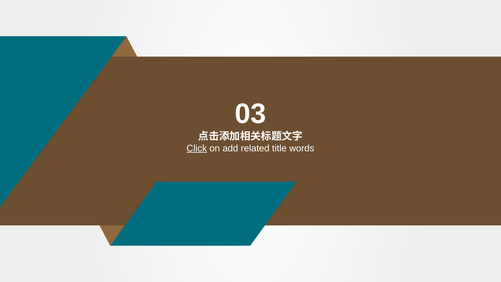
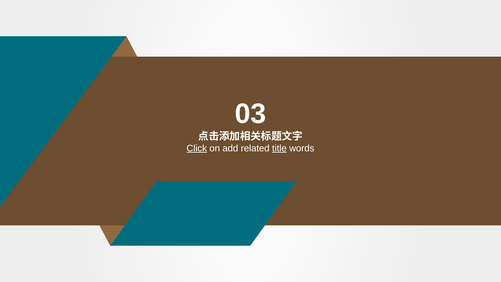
title underline: none -> present
